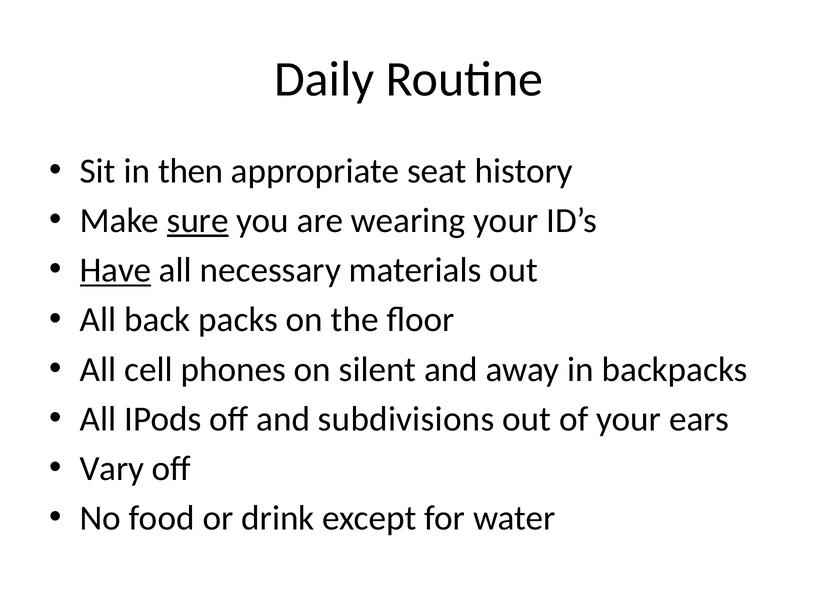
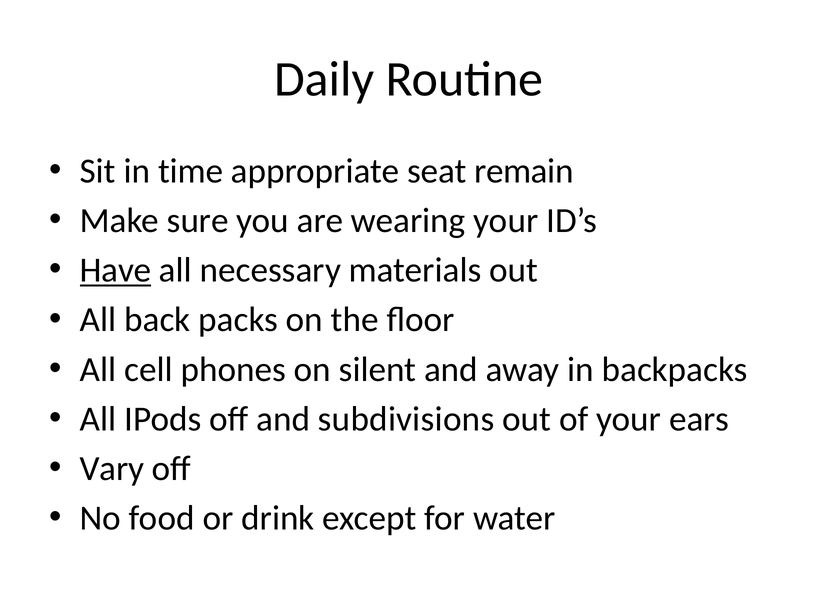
then: then -> time
history: history -> remain
sure underline: present -> none
